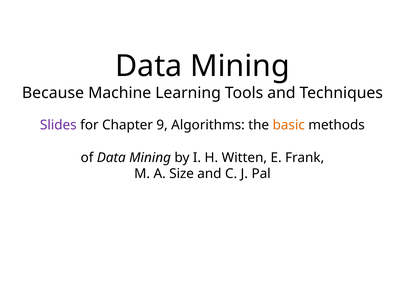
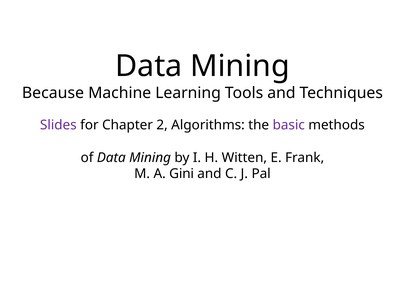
9: 9 -> 2
basic colour: orange -> purple
Size: Size -> Gini
